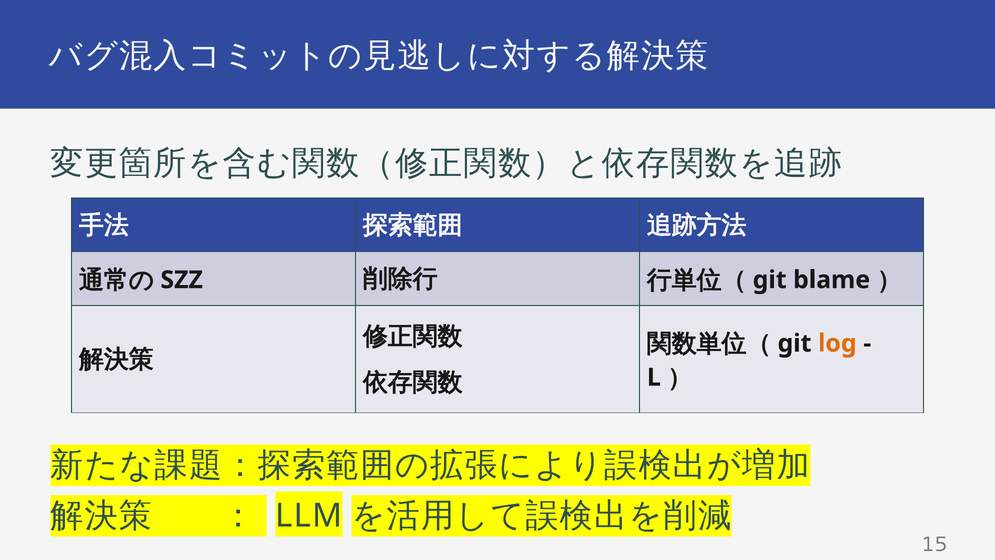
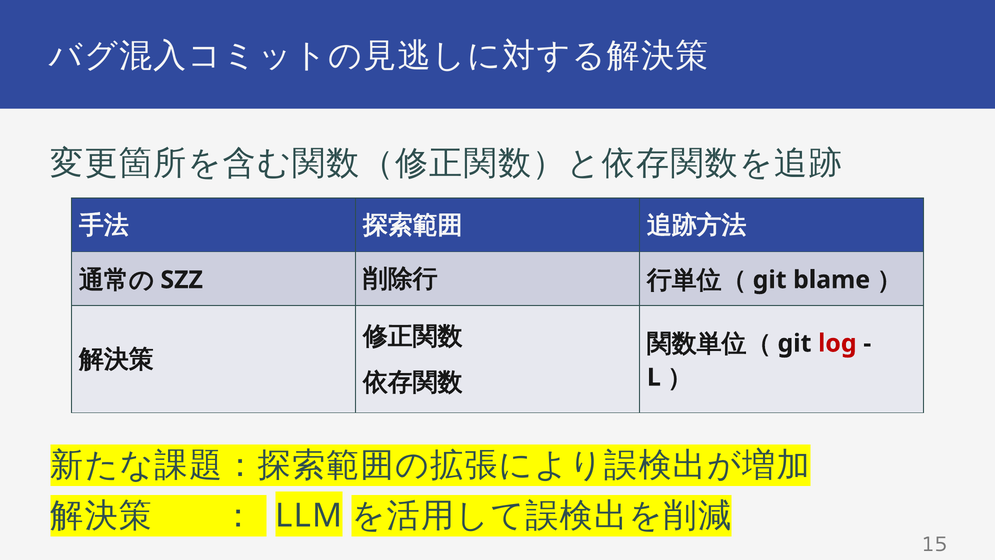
log colour: orange -> red
